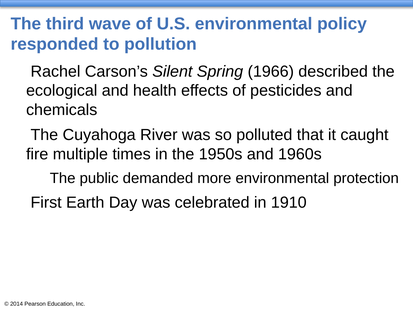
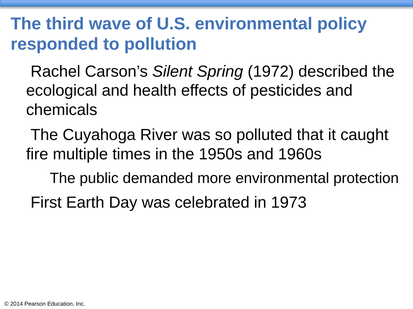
1966: 1966 -> 1972
1910: 1910 -> 1973
